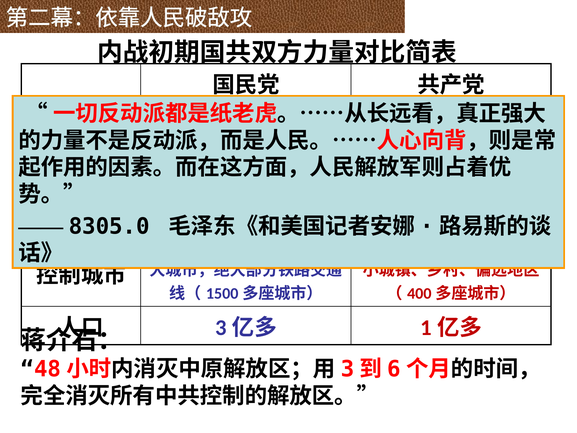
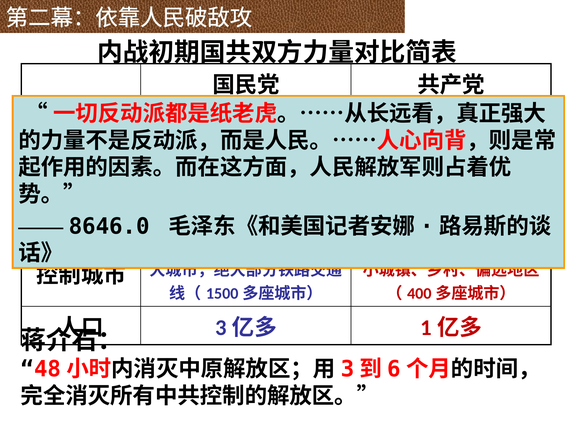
8305.0: 8305.0 -> 8646.0
